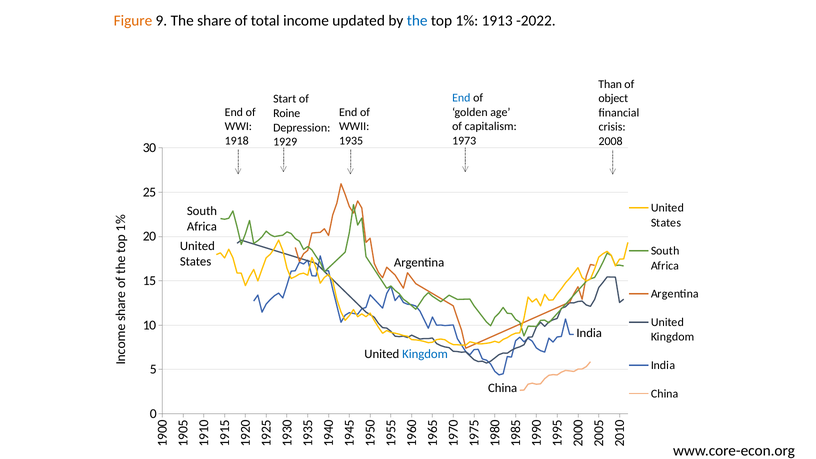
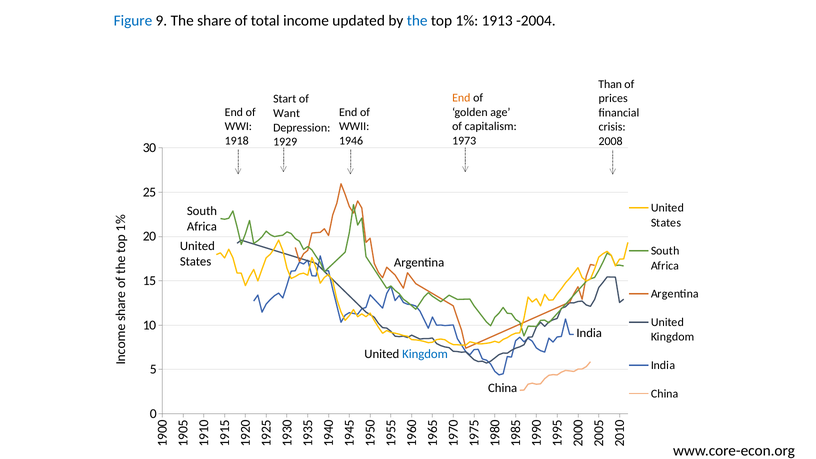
Figure colour: orange -> blue
-2022: -2022 -> -2004
End at (461, 98) colour: blue -> orange
object: object -> prices
Roine: Roine -> Want
1935: 1935 -> 1946
